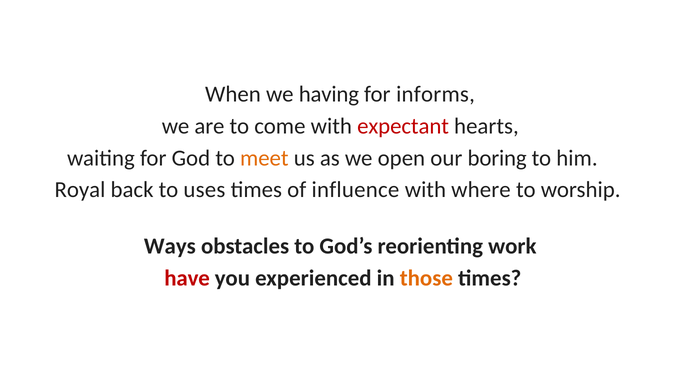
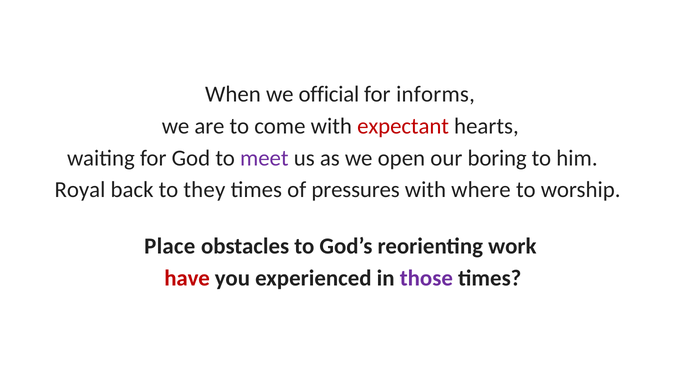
having: having -> official
meet colour: orange -> purple
uses: uses -> they
influence: influence -> pressures
Ways: Ways -> Place
those colour: orange -> purple
